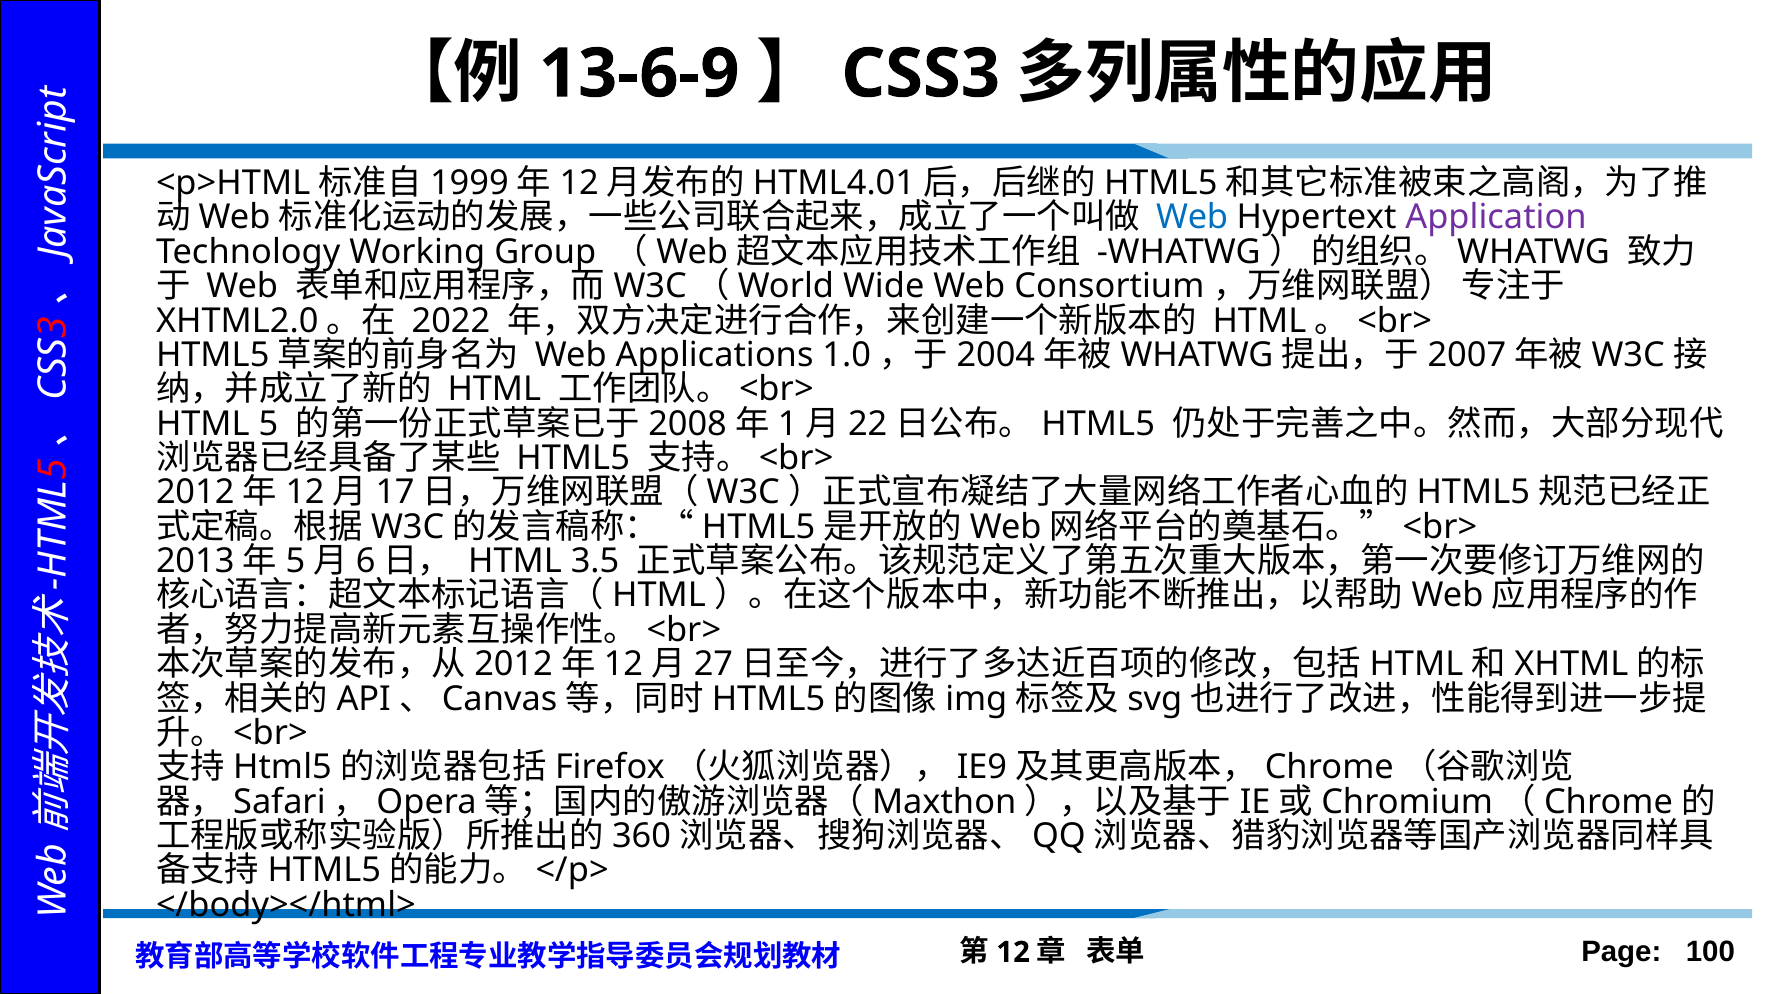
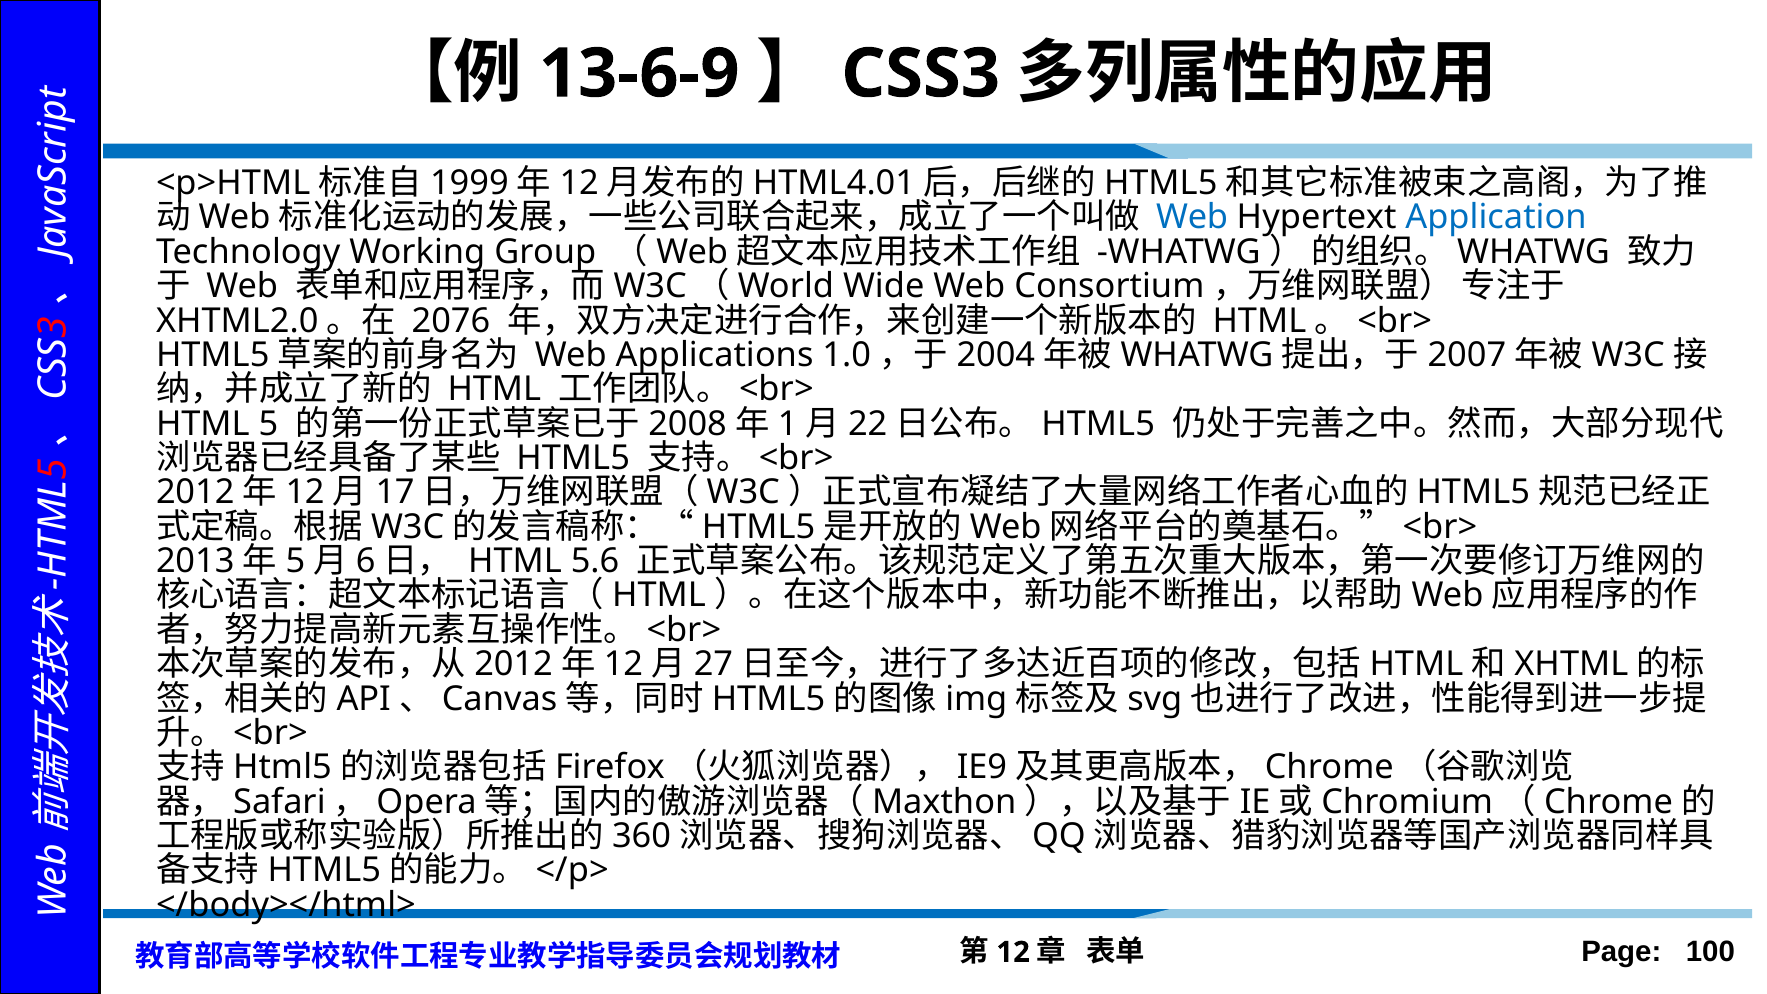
Application colour: purple -> blue
2022: 2022 -> 2076
3.5: 3.5 -> 5.6
